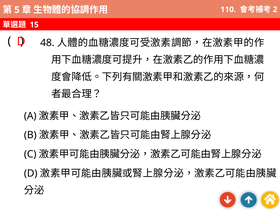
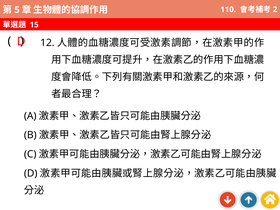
48: 48 -> 12
